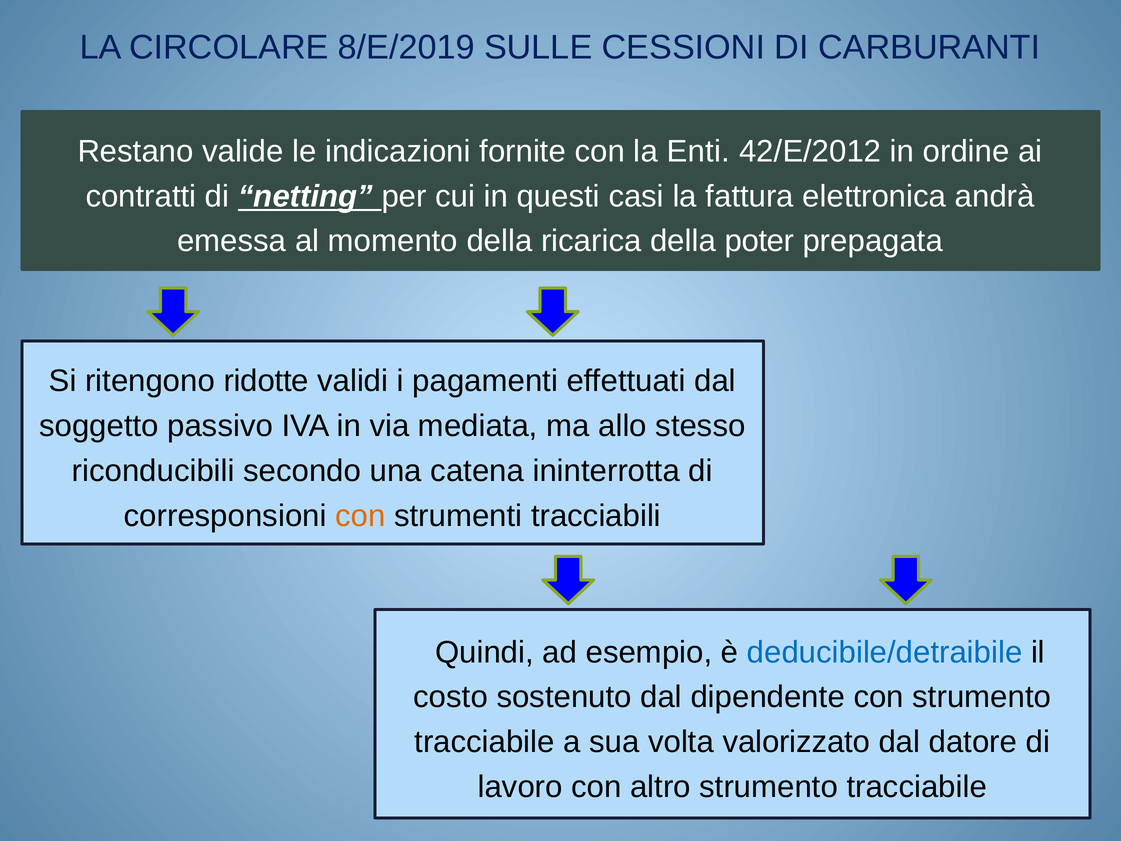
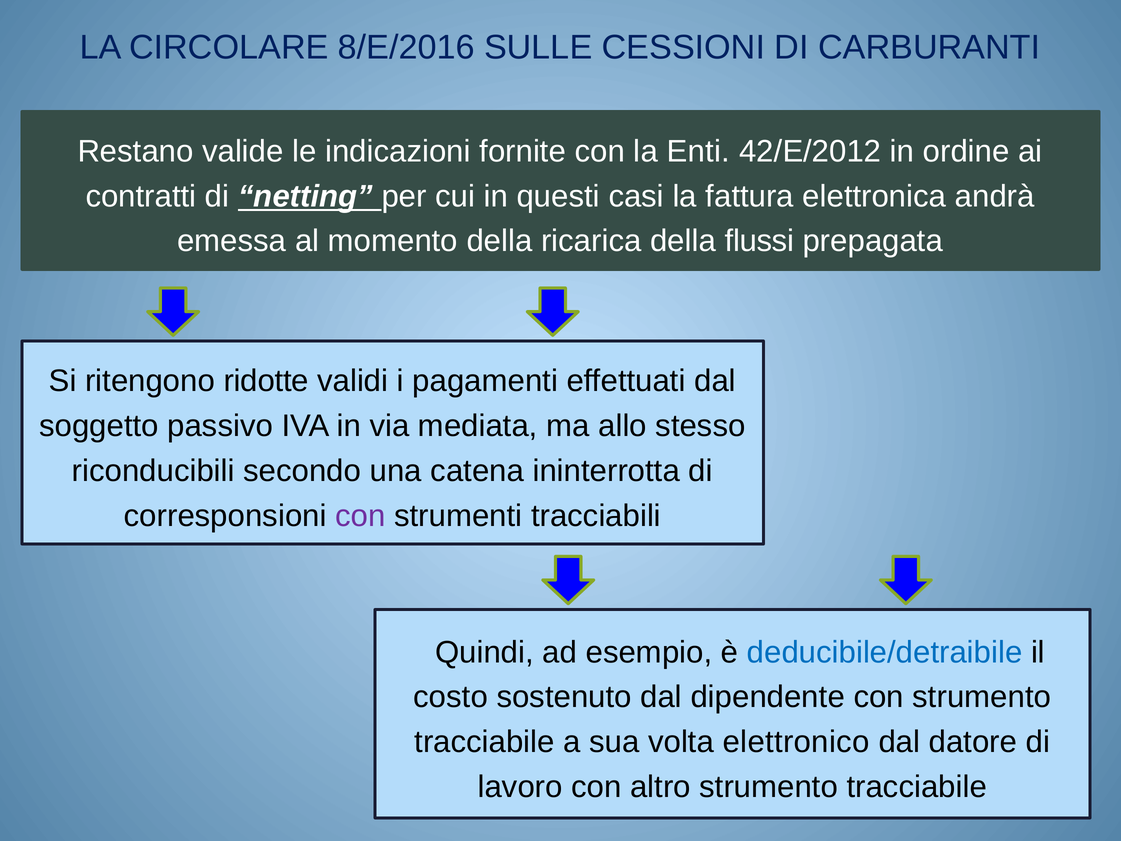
8/E/2019: 8/E/2019 -> 8/E/2016
poter: poter -> flussi
con at (360, 516) colour: orange -> purple
valorizzato: valorizzato -> elettronico
